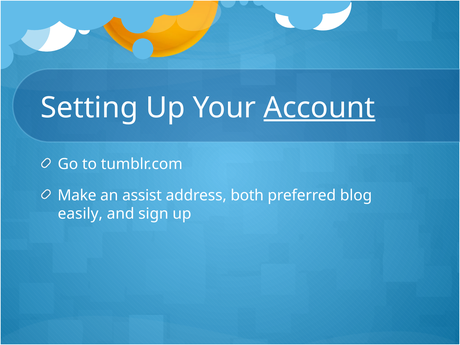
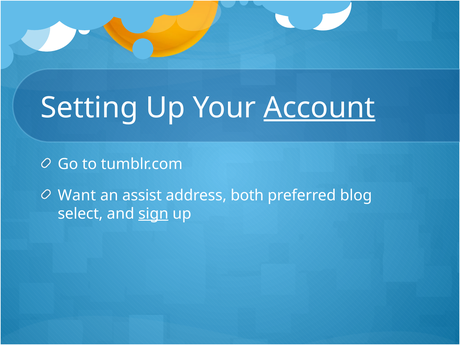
Make: Make -> Want
easily: easily -> select
sign underline: none -> present
